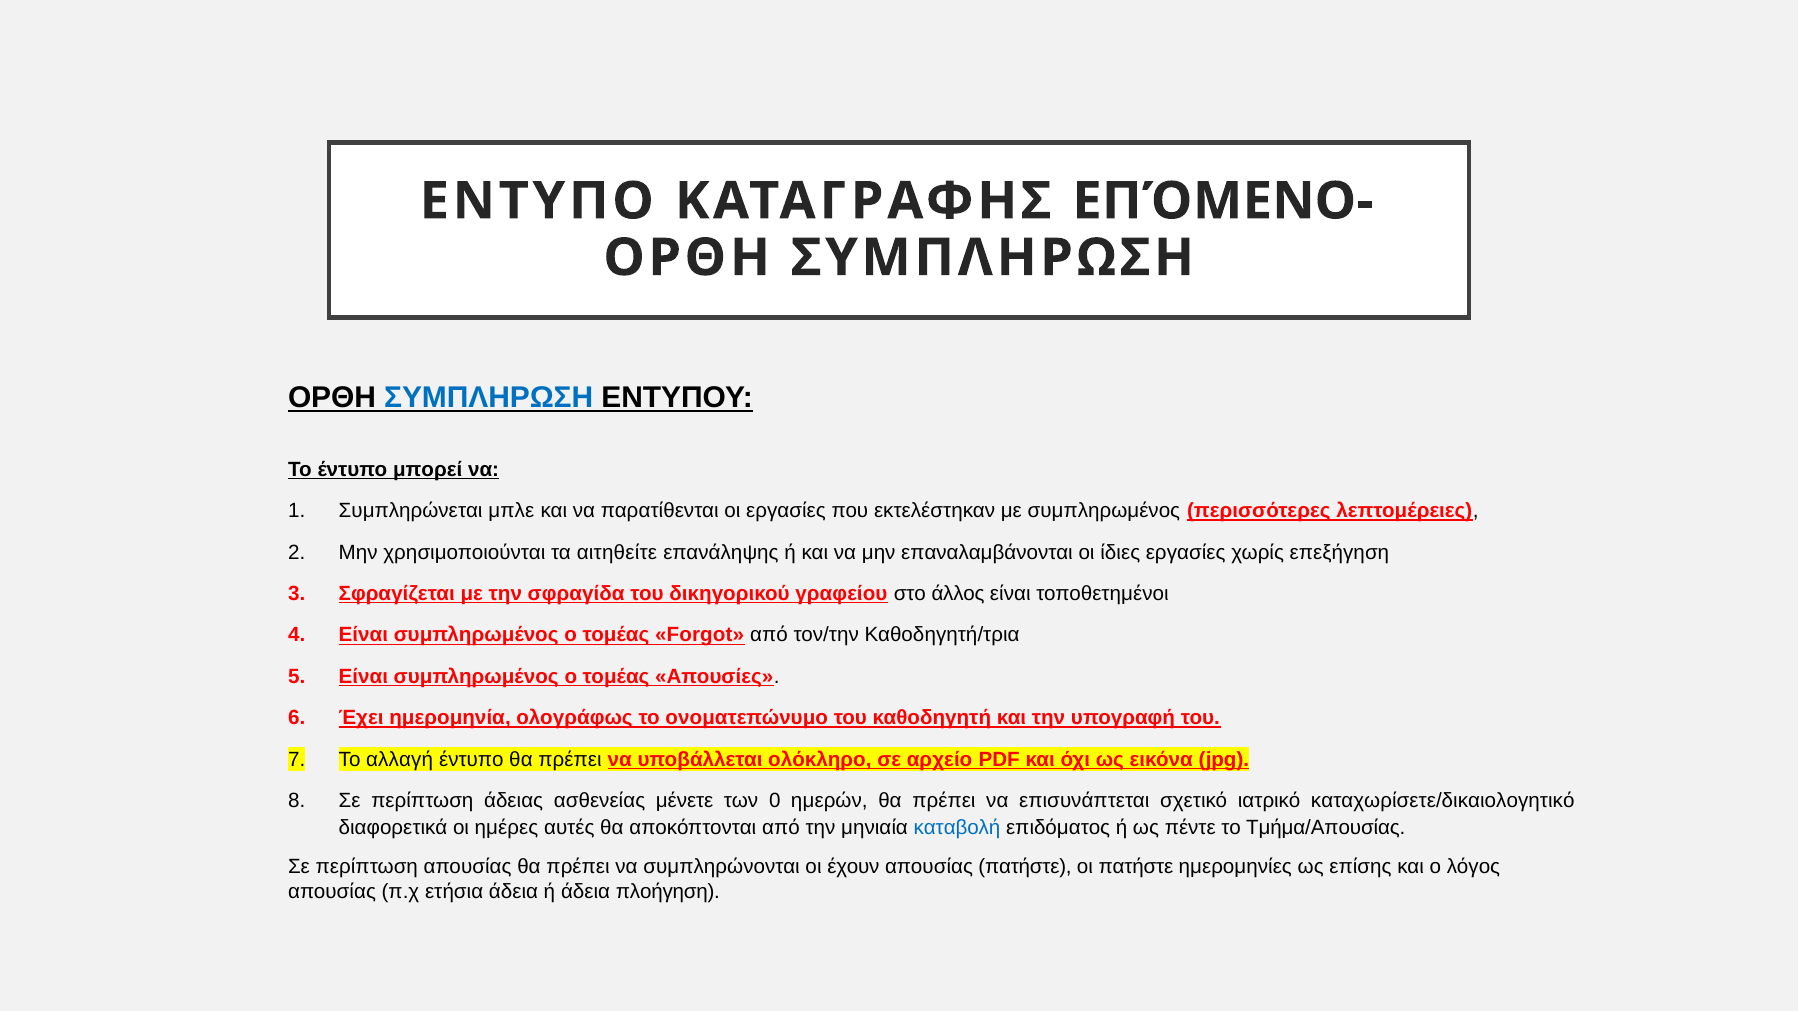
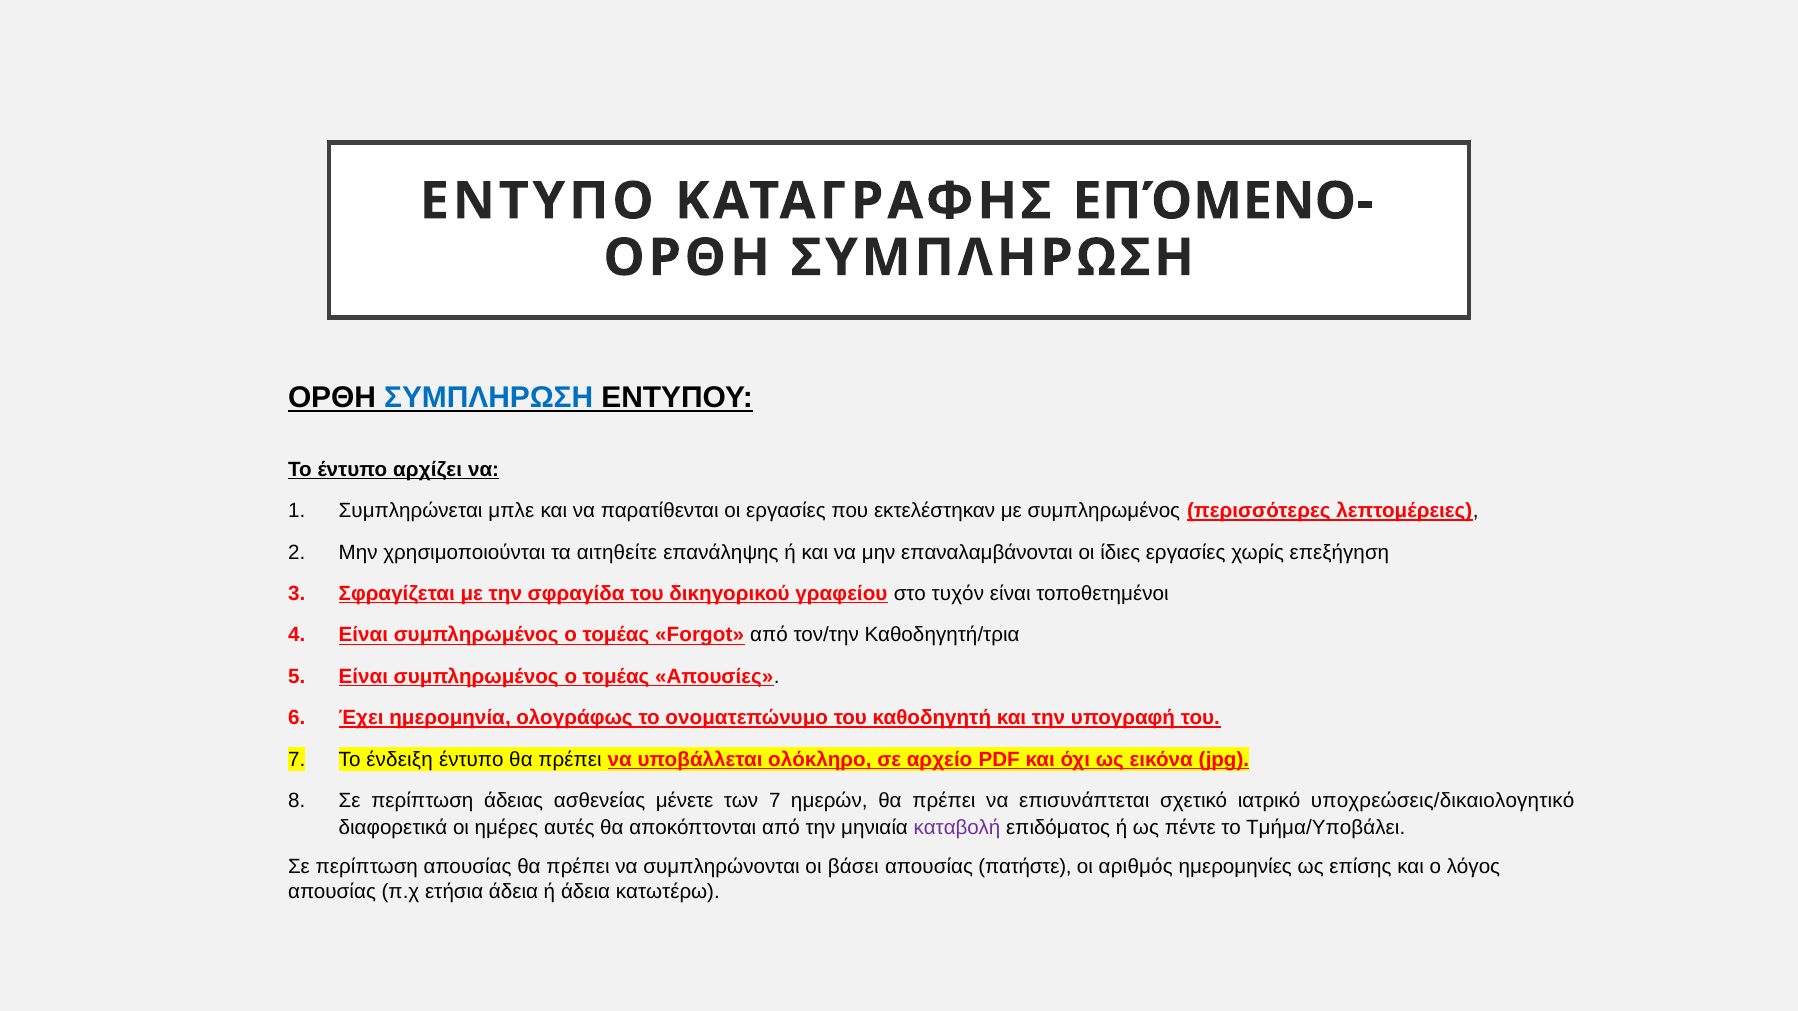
μπορεί: μπορεί -> αρχίζει
άλλος: άλλος -> τυχόν
αλλαγή: αλλαγή -> ένδειξη
των 0: 0 -> 7
καταχωρίσετε/δικαιολογητικό: καταχωρίσετε/δικαιολογητικό -> υποχρεώσεις/δικαιολογητικό
καταβολή colour: blue -> purple
Τμήμα/Απουσίας: Τμήμα/Απουσίας -> Τμήμα/Υποβάλει
έχουν: έχουν -> βάσει
οι πατήστε: πατήστε -> αριθμός
πλοήγηση: πλοήγηση -> κατωτέρω
